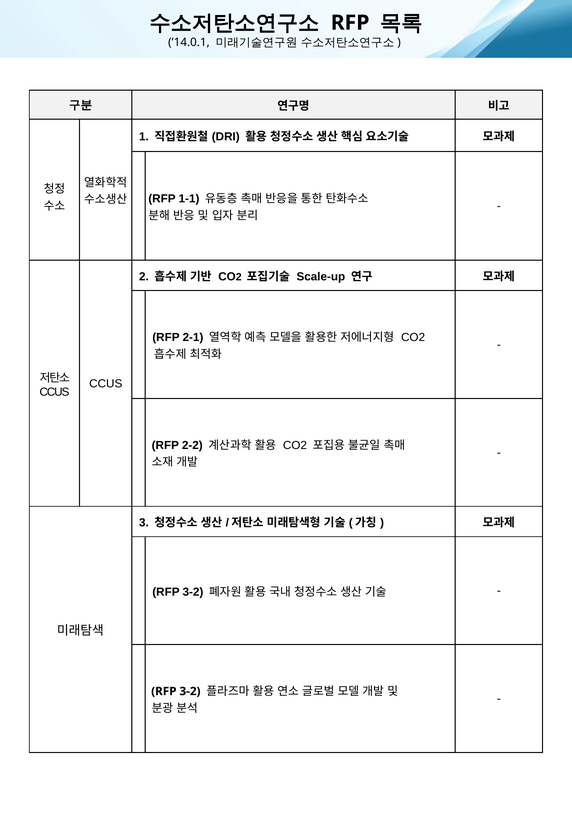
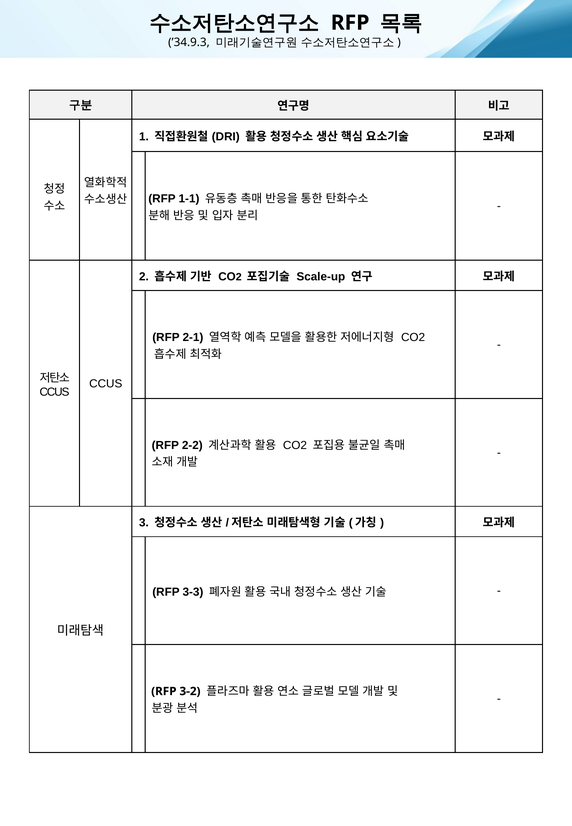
’14.0.1: ’14.0.1 -> ’34.9.3
3-2 at (193, 592): 3-2 -> 3-3
